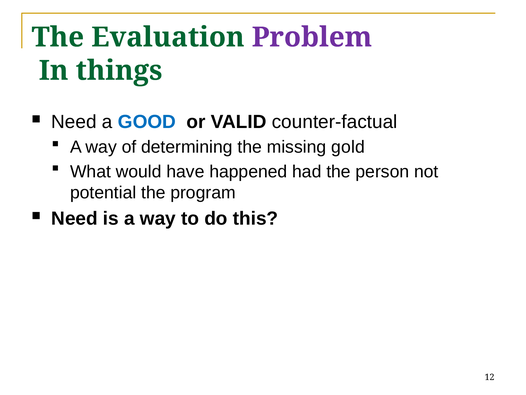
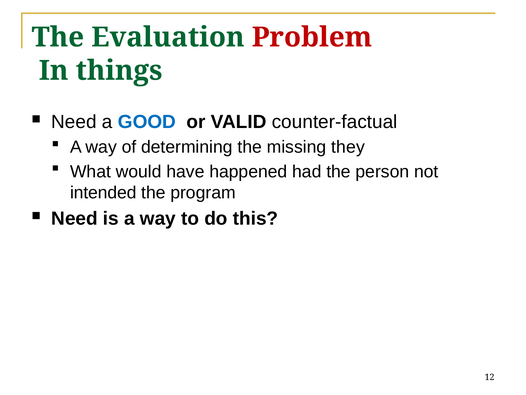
Problem colour: purple -> red
gold: gold -> they
potential: potential -> intended
